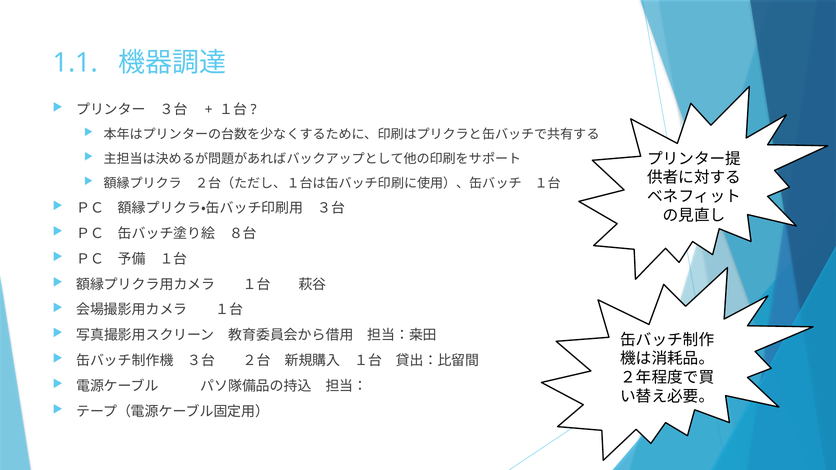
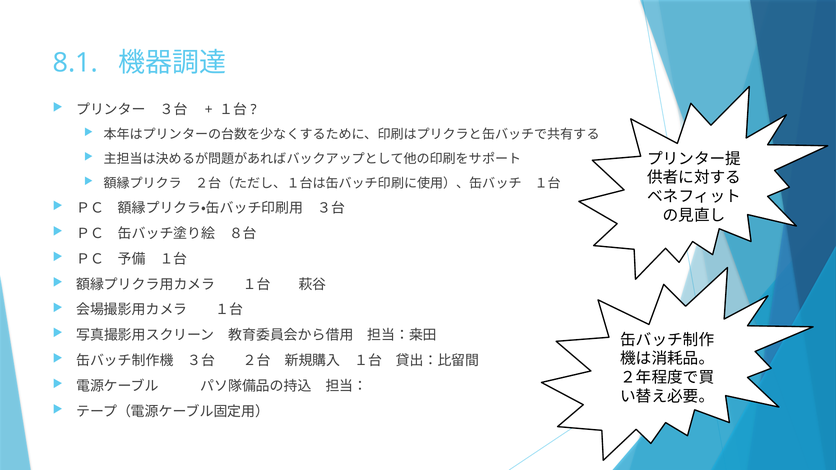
1.1: 1.1 -> 8.1
